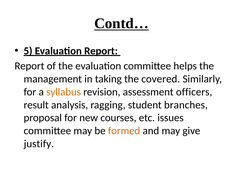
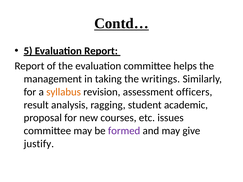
covered: covered -> writings
branches: branches -> academic
formed colour: orange -> purple
